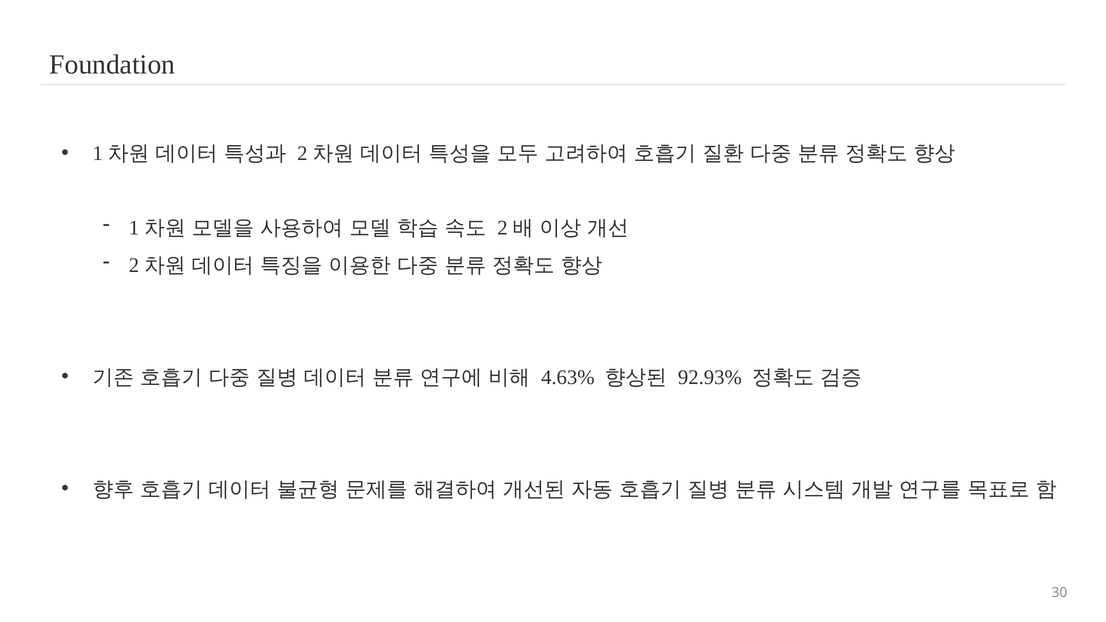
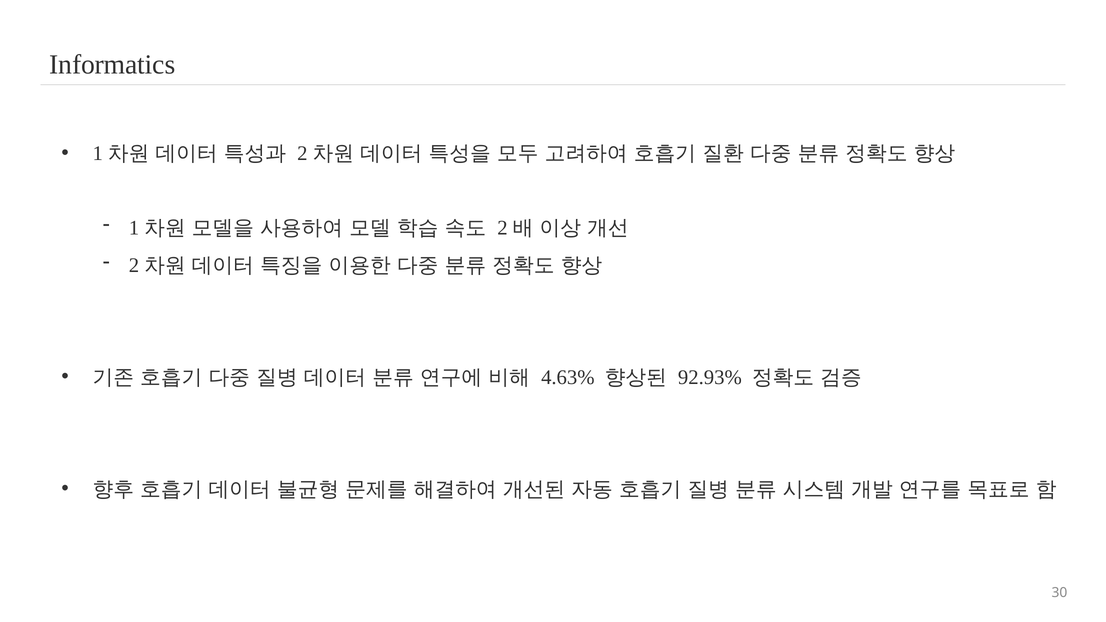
Foundation: Foundation -> Informatics
